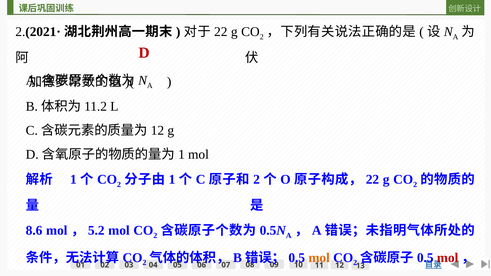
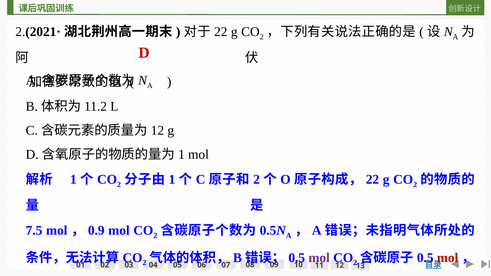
8.6: 8.6 -> 7.5
5.2: 5.2 -> 0.9
mol at (319, 258) colour: orange -> purple
